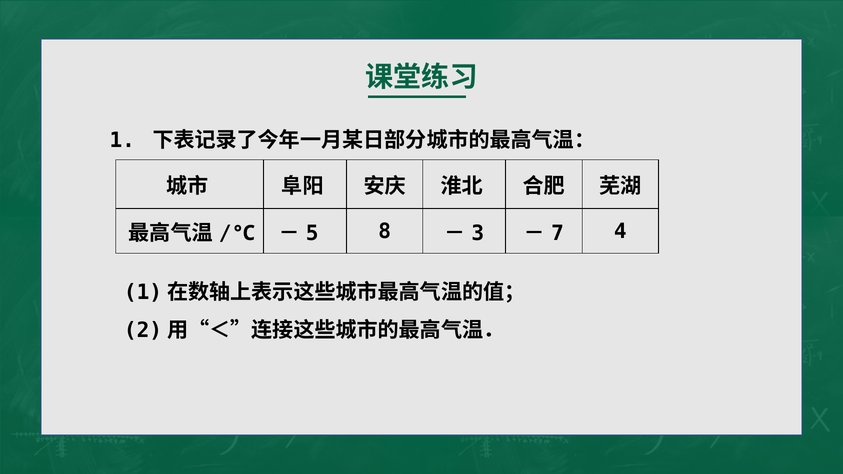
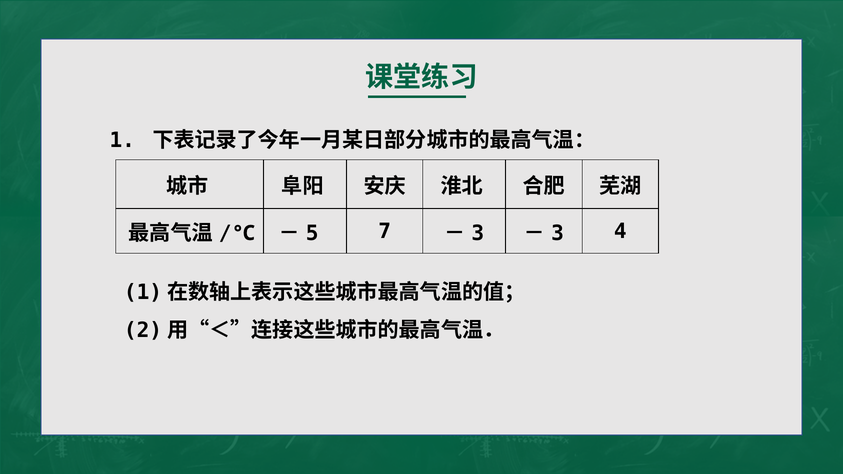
8: 8 -> 7
7 at (558, 233): 7 -> 3
